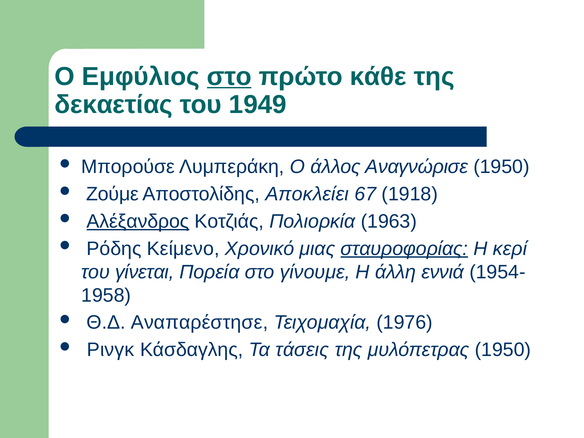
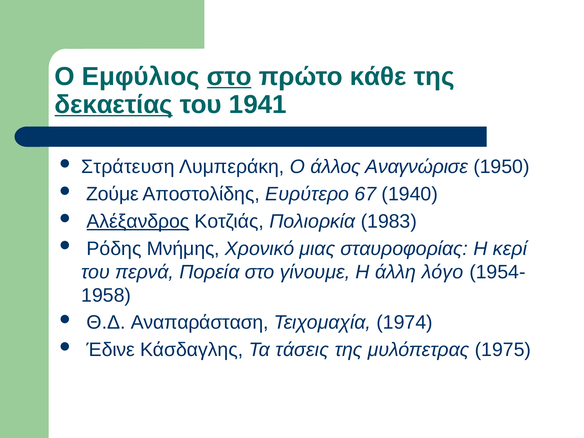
δεκαετίας underline: none -> present
1949: 1949 -> 1941
Μπορούσε: Μπορούσε -> Στράτευση
Αποκλείει: Αποκλείει -> Ευρύτερο
1918: 1918 -> 1940
1963: 1963 -> 1983
Κείμενο: Κείμενο -> Μνήμης
σταυροφορίας underline: present -> none
γίνεται: γίνεται -> περνά
εννιά: εννιά -> λόγο
Αναπαρέστησε: Αναπαρέστησε -> Αναπαράσταση
1976: 1976 -> 1974
Ρινγκ: Ρινγκ -> Έδινε
μυλόπετρας 1950: 1950 -> 1975
